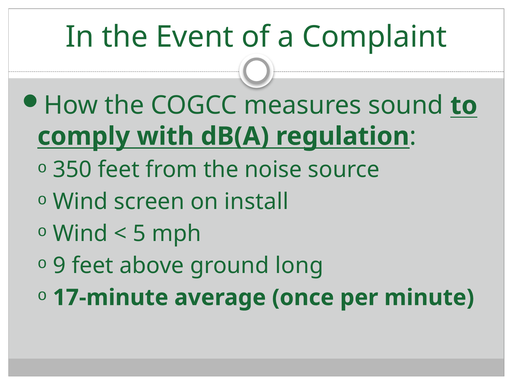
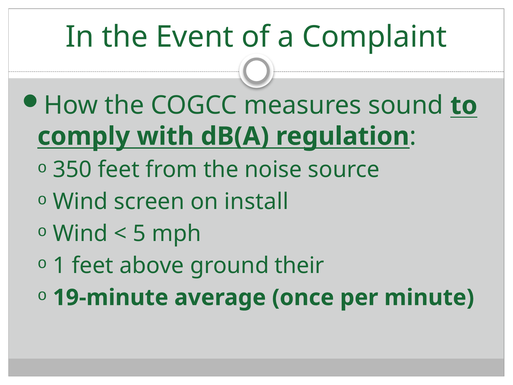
9: 9 -> 1
long: long -> their
17-minute: 17-minute -> 19-minute
